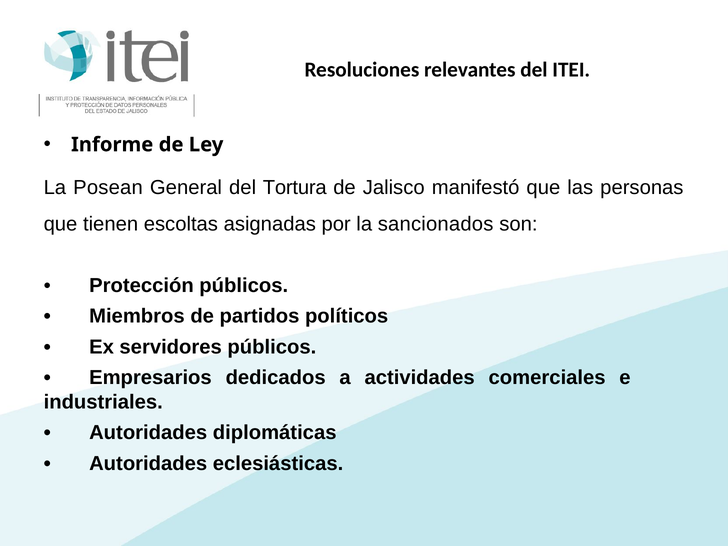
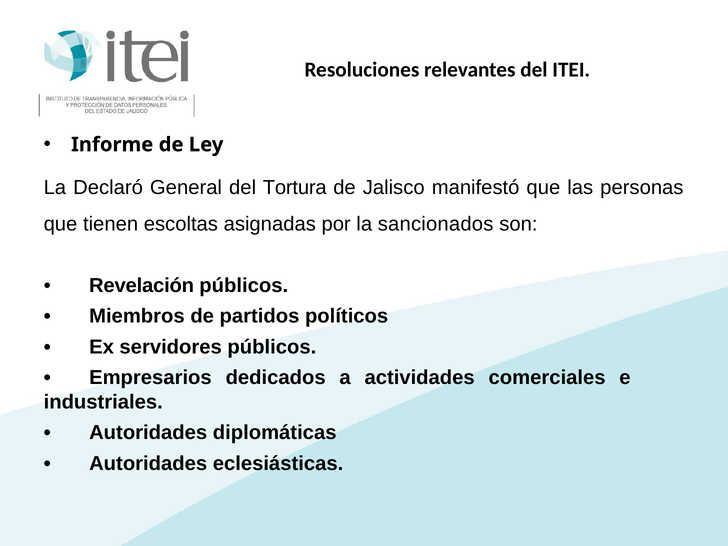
Posean: Posean -> Declaró
Protección: Protección -> Revelación
